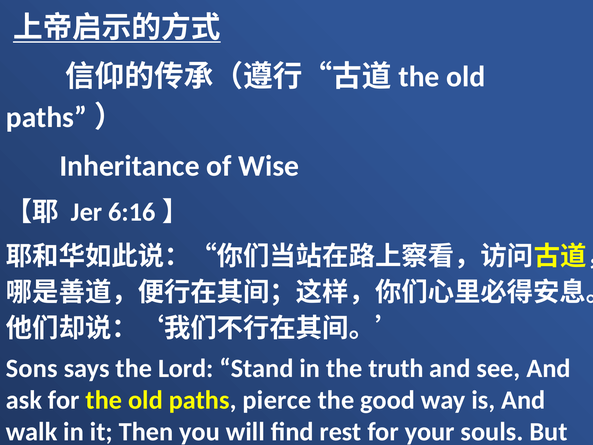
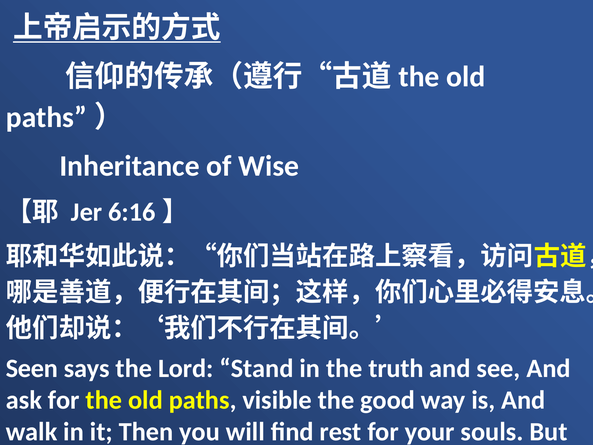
Sons: Sons -> Seen
pierce: pierce -> visible
